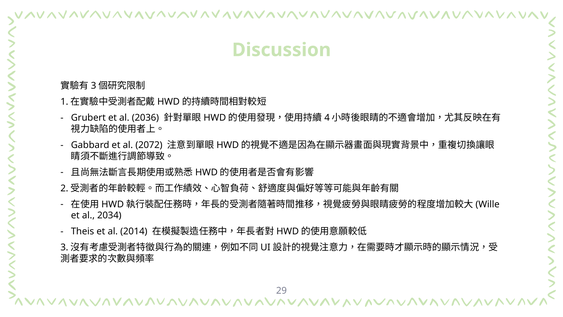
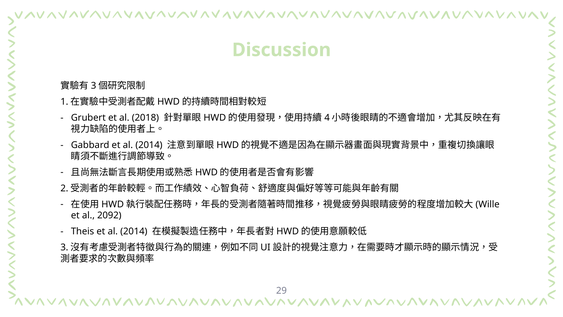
2036: 2036 -> 2018
Gabbard et al 2072: 2072 -> 2014
2034: 2034 -> 2092
